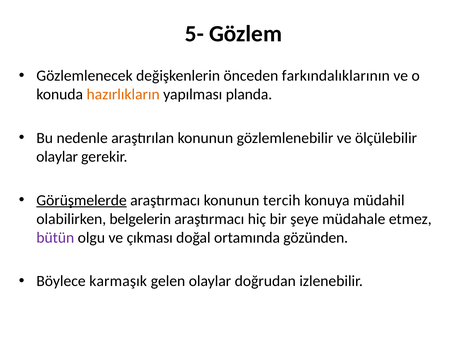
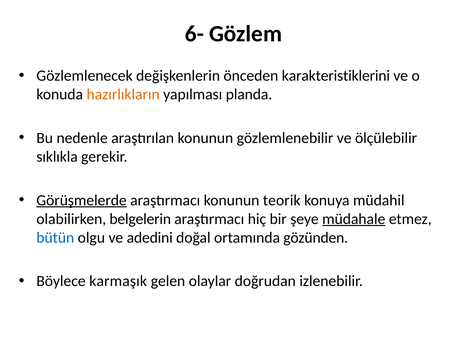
5-: 5- -> 6-
farkındalıklarının: farkındalıklarının -> karakteristiklerini
olaylar at (57, 157): olaylar -> sıklıkla
tercih: tercih -> teorik
müdahale underline: none -> present
bütün colour: purple -> blue
çıkması: çıkması -> adedini
